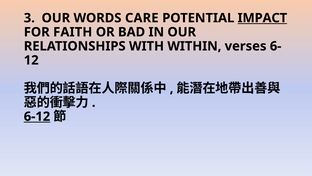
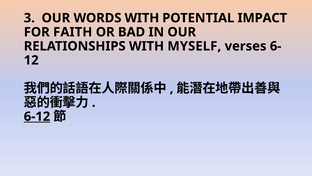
WORDS CARE: CARE -> WITH
IMPACT underline: present -> none
WITHIN: WITHIN -> MYSELF
